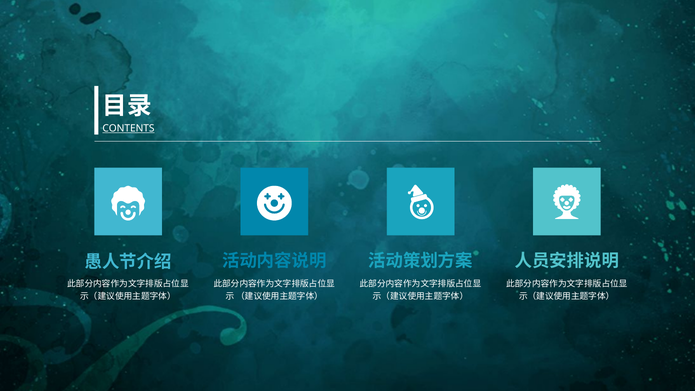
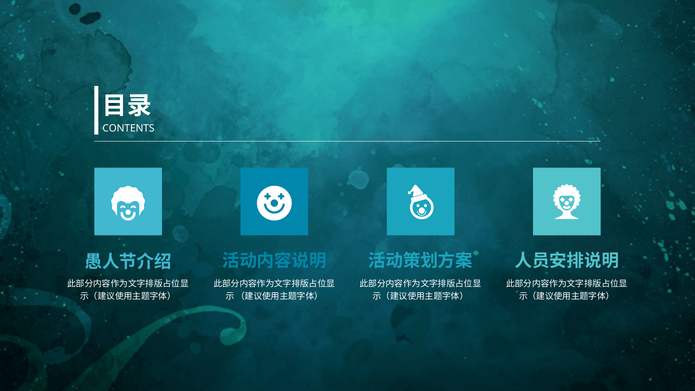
CONTENTS underline: present -> none
